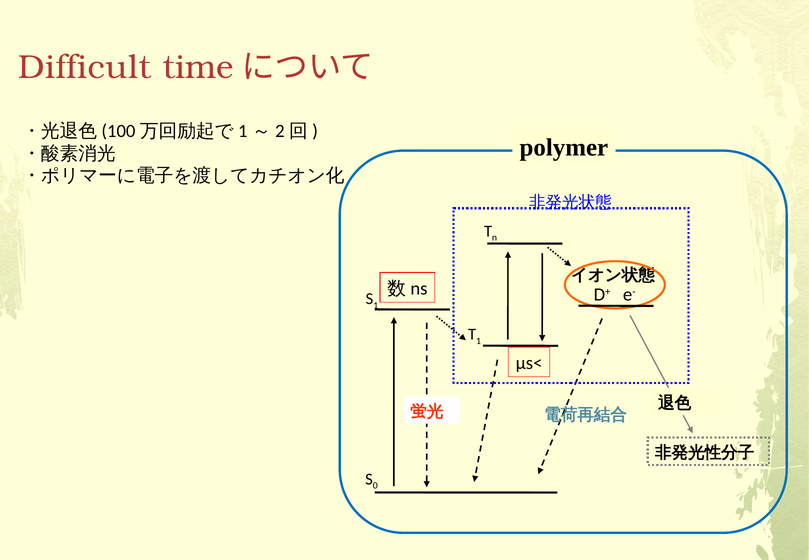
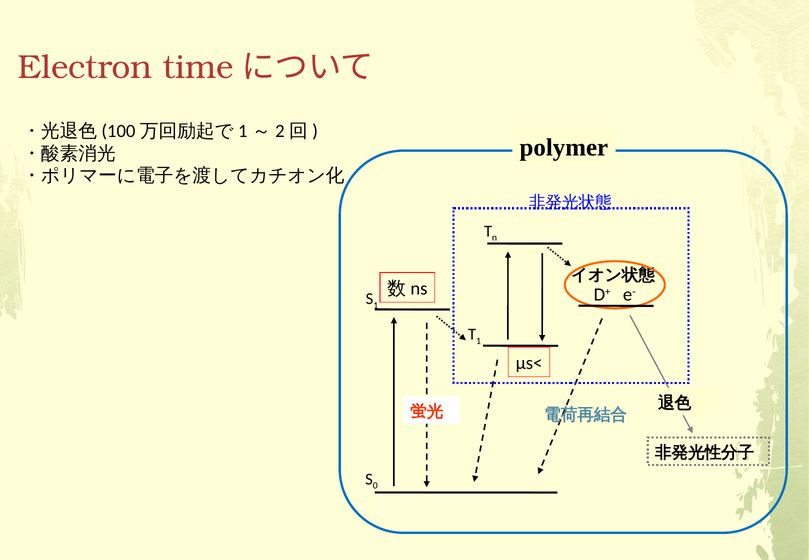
Difficult: Difficult -> Electron
